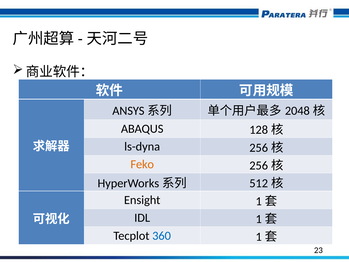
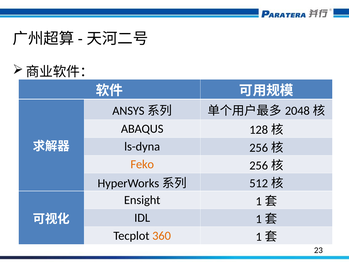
360 colour: blue -> orange
